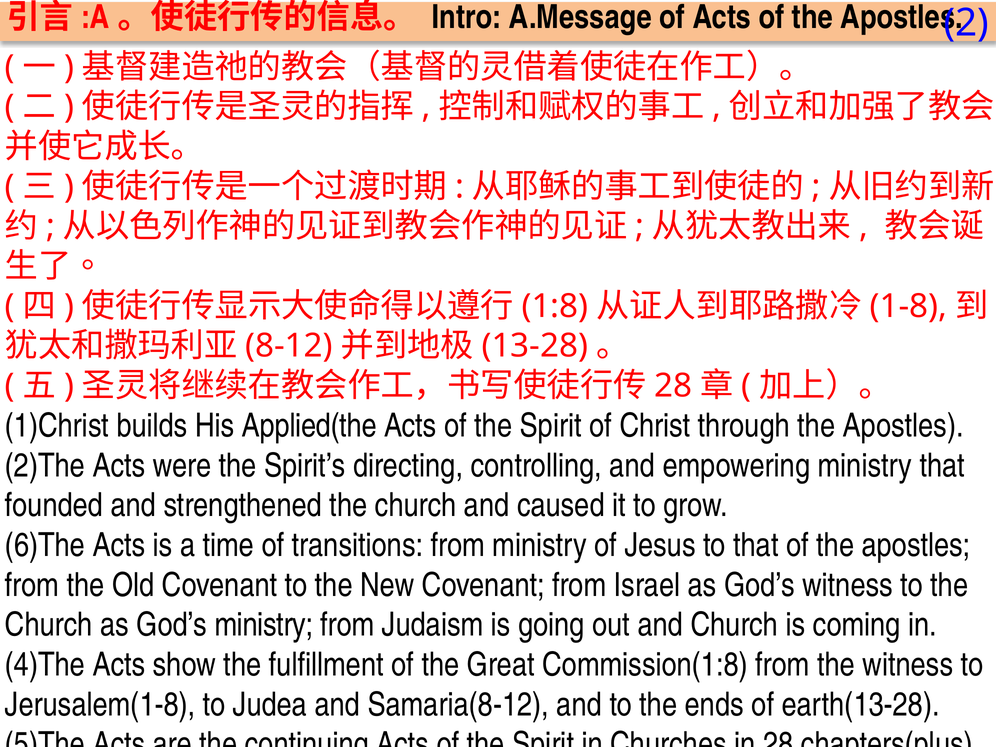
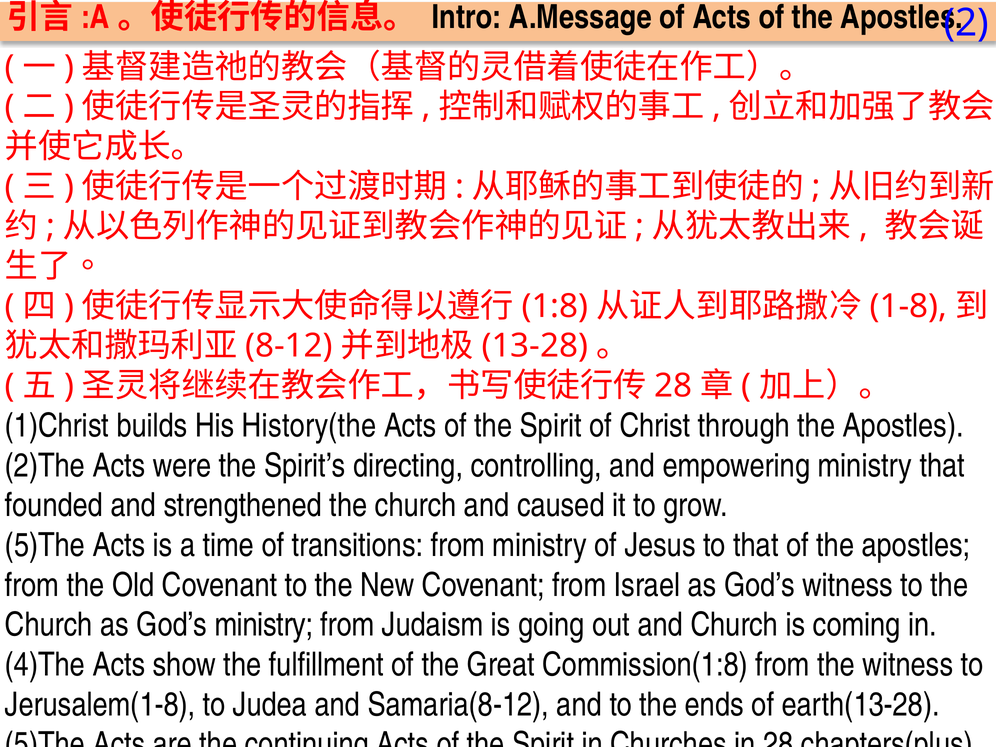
Applied(the: Applied(the -> History(the
6)The at (45, 545): 6)The -> 5)The
